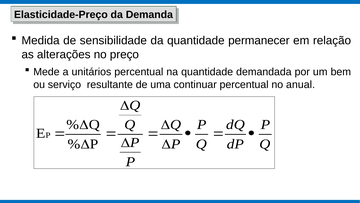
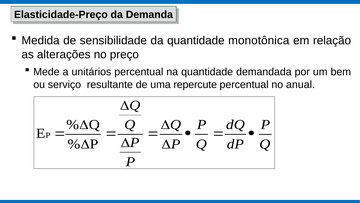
permanecer: permanecer -> monotônica
continuar: continuar -> repercute
